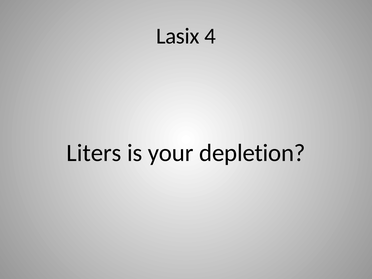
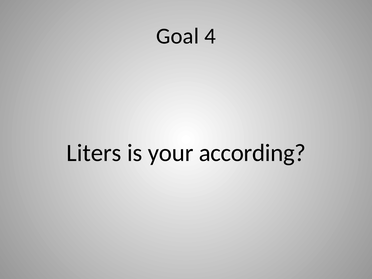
Lasix: Lasix -> Goal
depletion: depletion -> according
